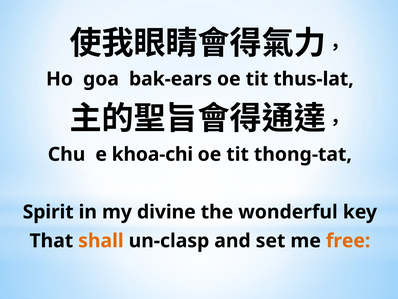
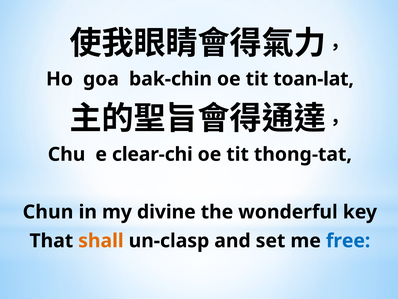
bak-ears: bak-ears -> bak-chin
thus-lat: thus-lat -> toan-lat
khoa-chi: khoa-chi -> clear-chi
Spirit: Spirit -> Chun
free colour: orange -> blue
